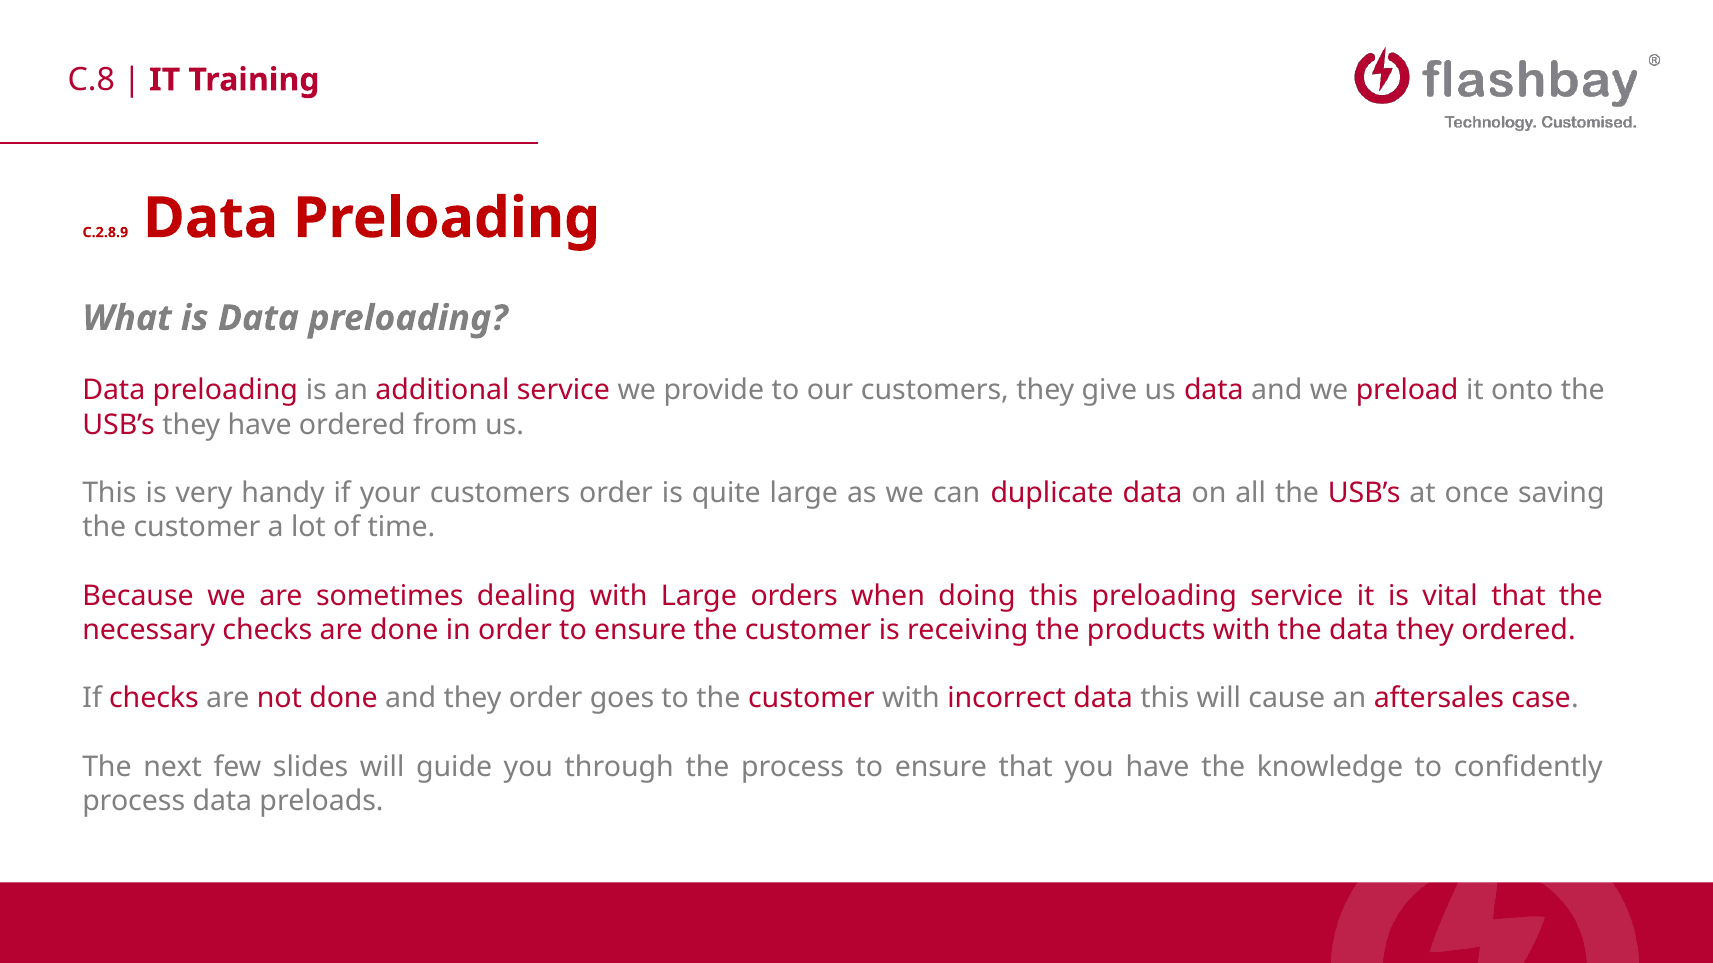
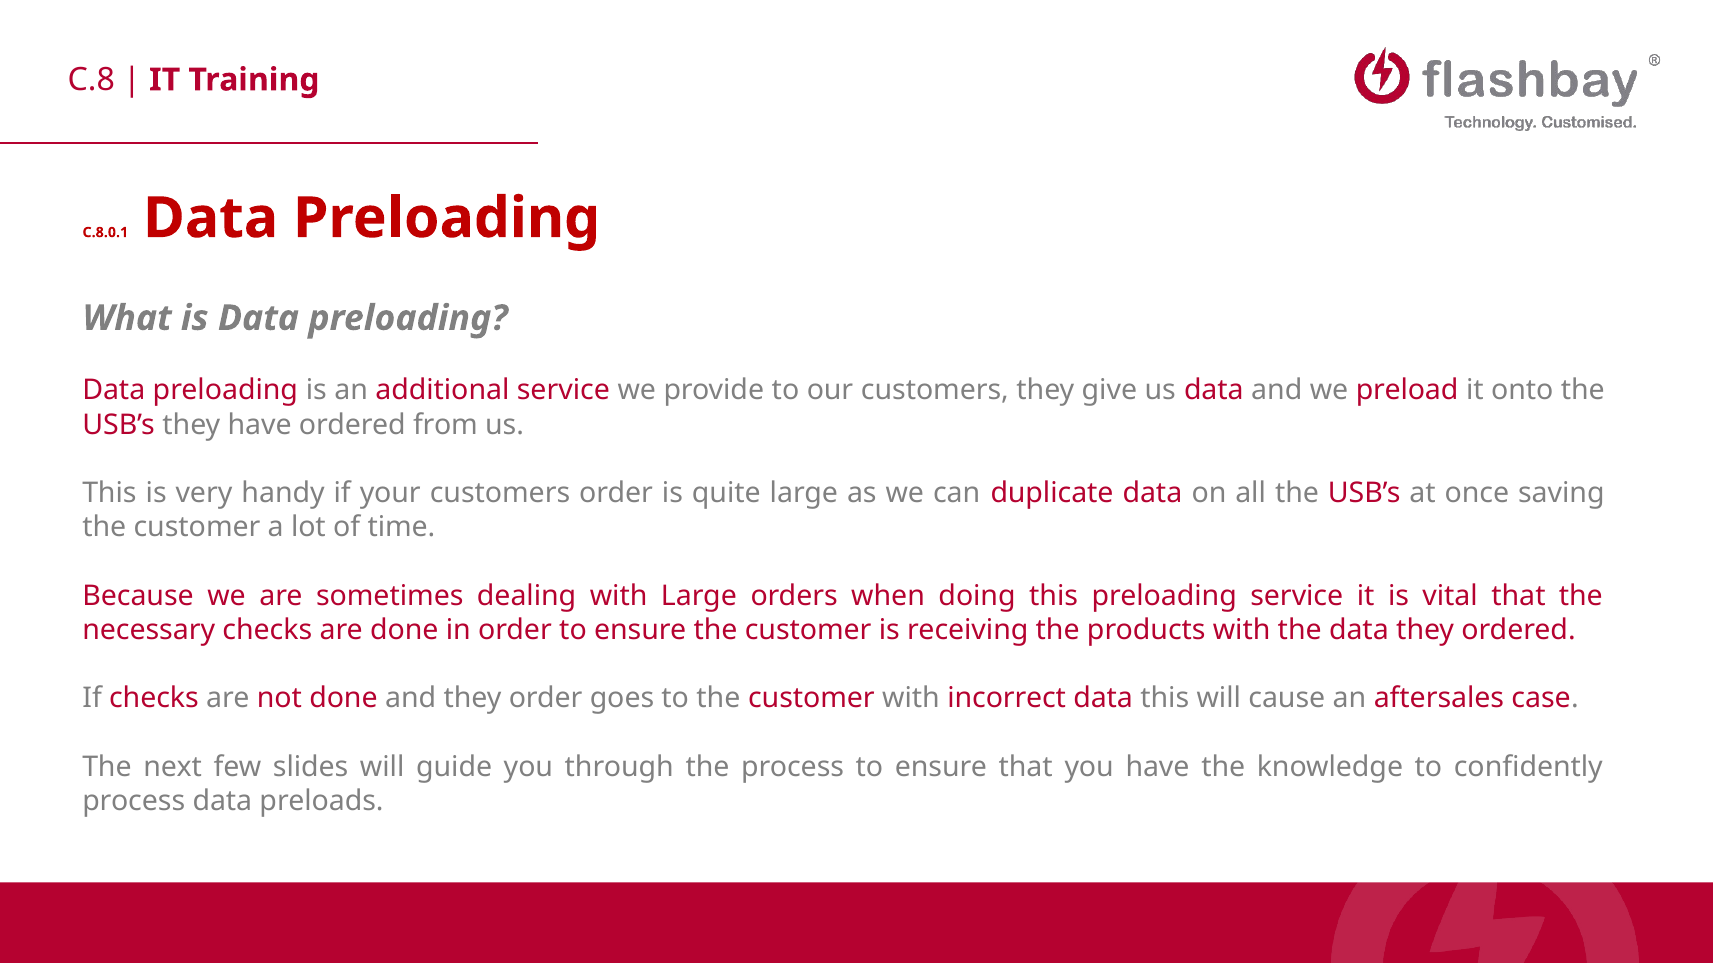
C.2.8.9: C.2.8.9 -> C.8.0.1
